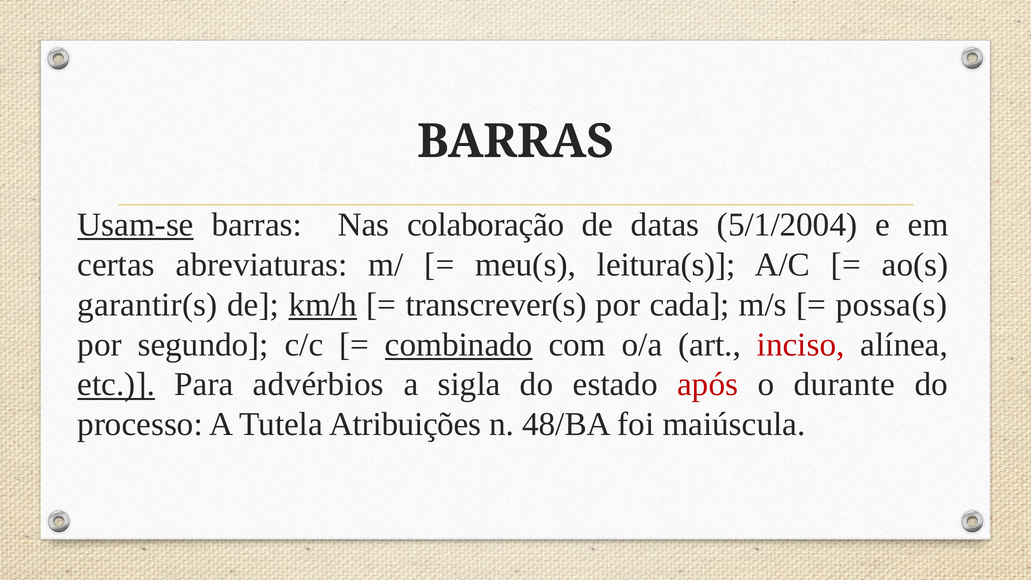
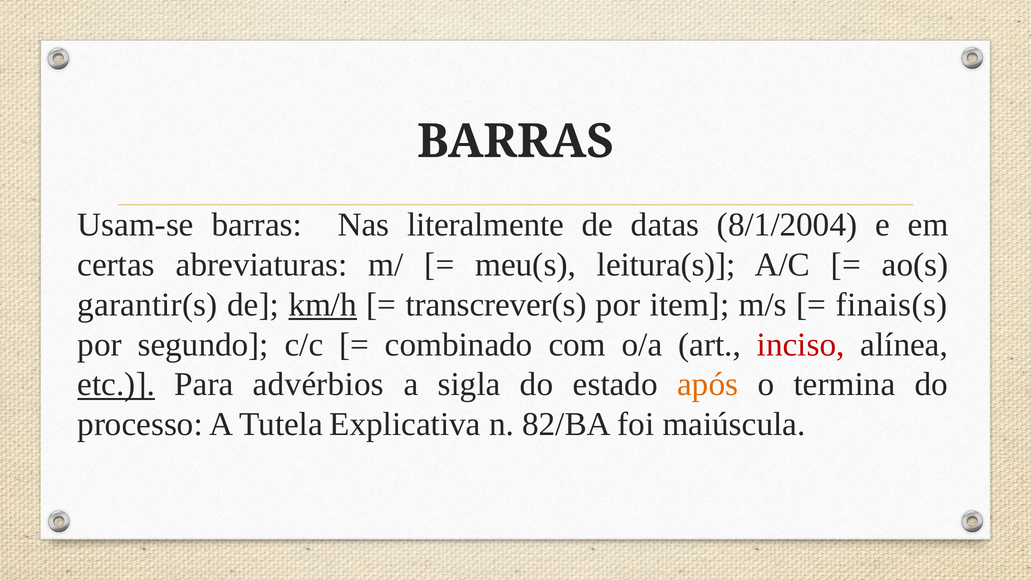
Usam-se underline: present -> none
colaboração: colaboração -> literalmente
5/1/2004: 5/1/2004 -> 8/1/2004
cada: cada -> item
possa(s: possa(s -> finais(s
combinado underline: present -> none
após colour: red -> orange
durante: durante -> termina
Atribuições: Atribuições -> Explicativa
48/BA: 48/BA -> 82/BA
